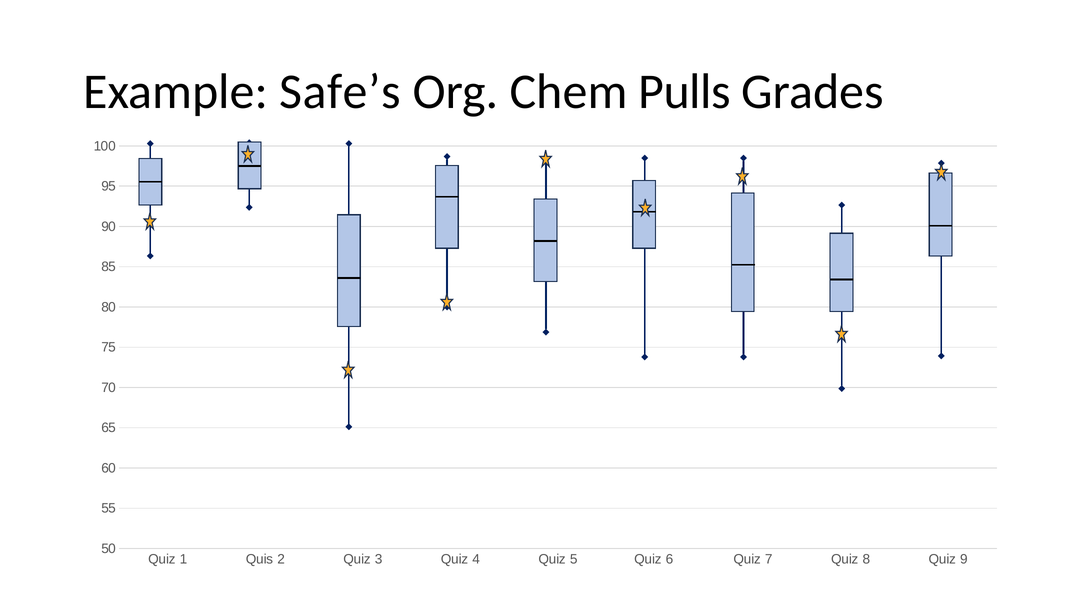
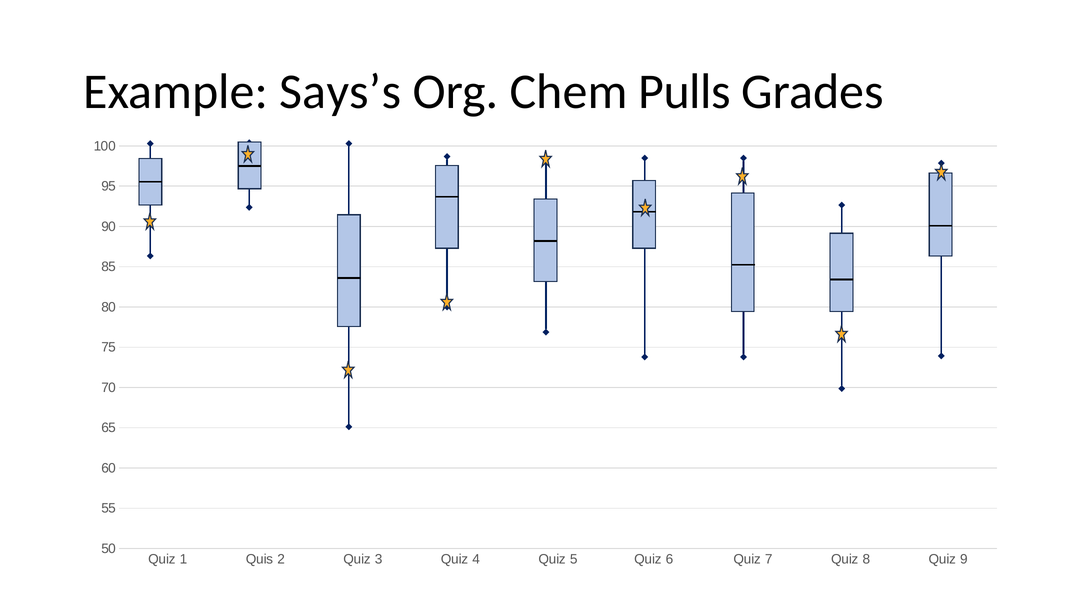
Safe’s: Safe’s -> Says’s
